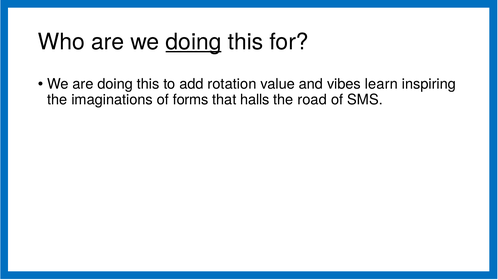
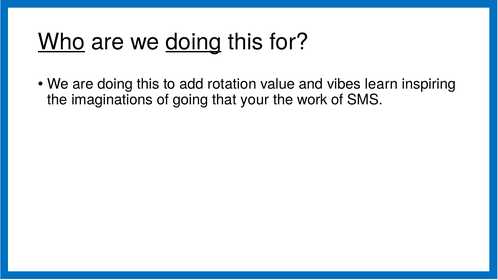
Who underline: none -> present
forms: forms -> going
halls: halls -> your
road: road -> work
